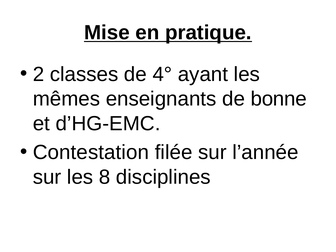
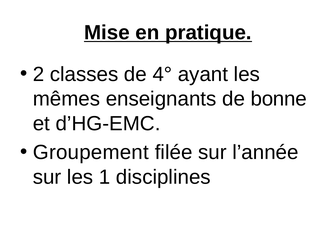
Contestation: Contestation -> Groupement
8: 8 -> 1
